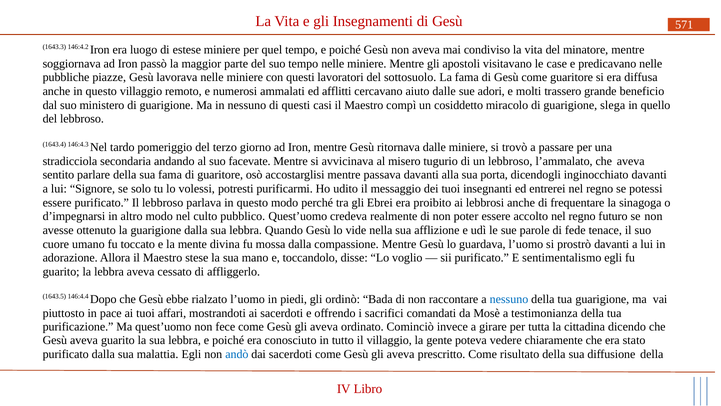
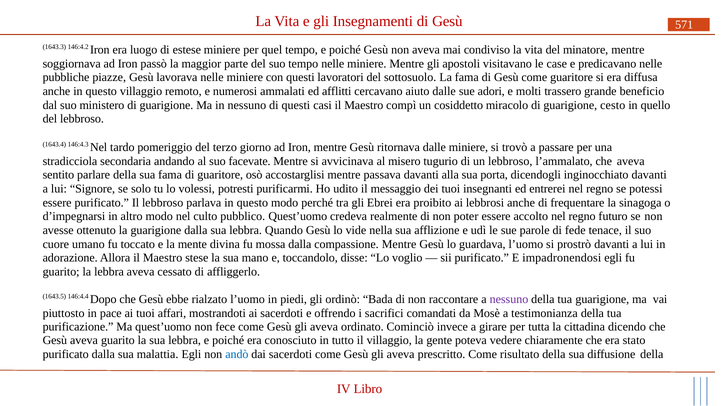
slega: slega -> cesto
sentimentalismo: sentimentalismo -> impadronendosi
nessuno at (509, 299) colour: blue -> purple
